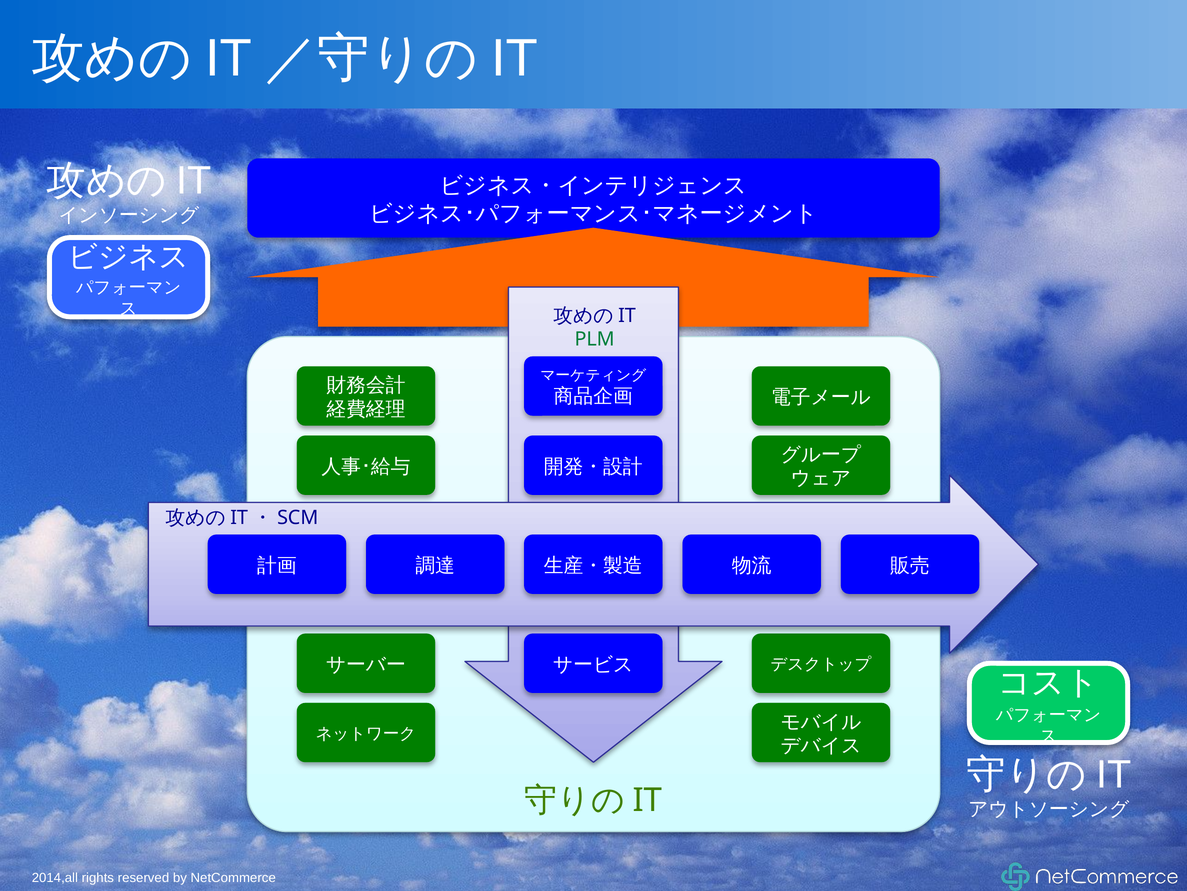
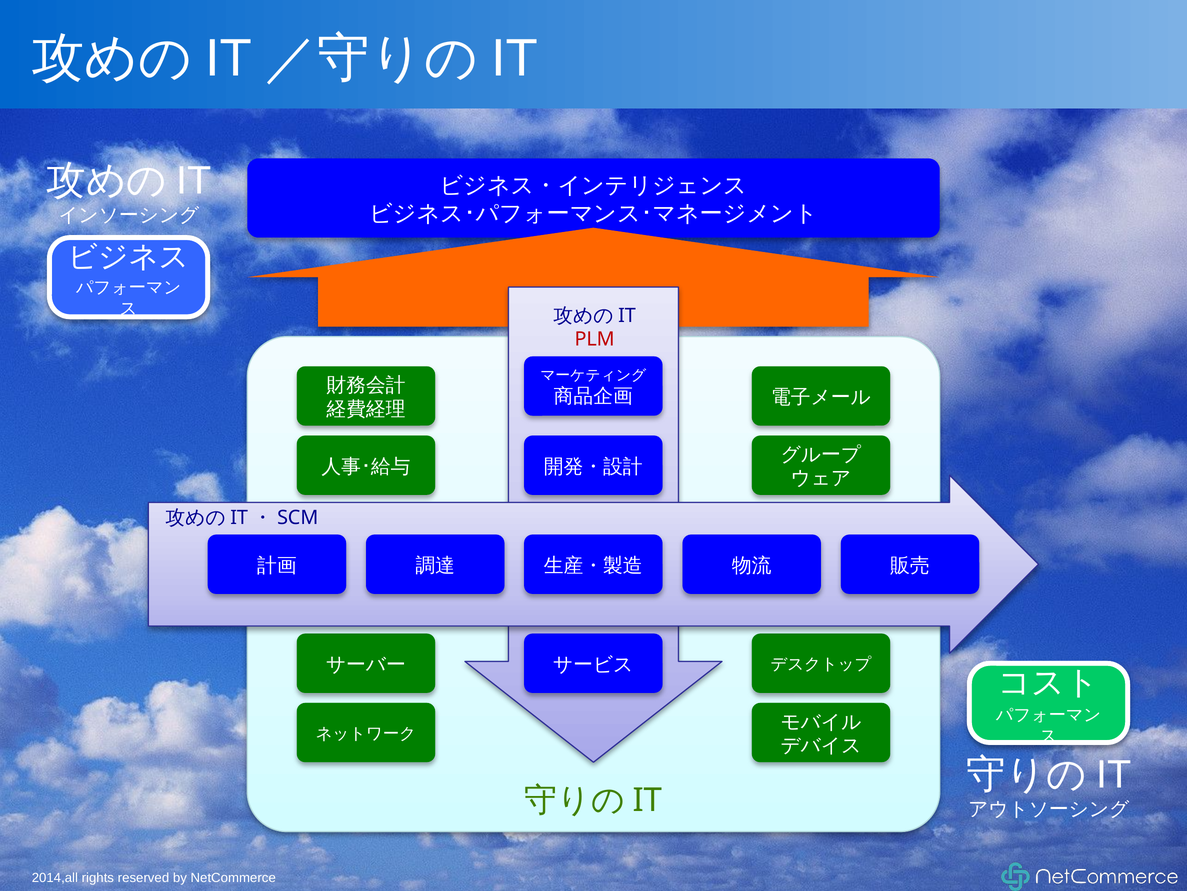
PLM colour: green -> red
